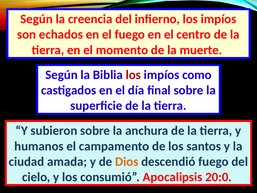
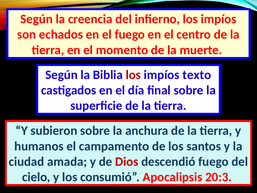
como: como -> texto
Dios colour: orange -> red
20:0: 20:0 -> 20:3
